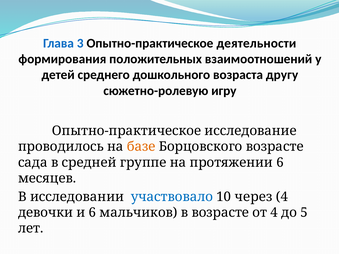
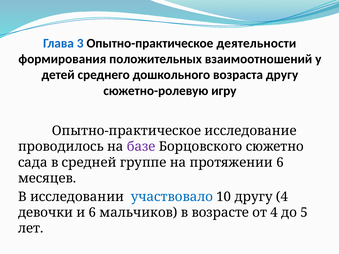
базе colour: orange -> purple
Борцовского возрасте: возрасте -> сюжетно
10 через: через -> другу
